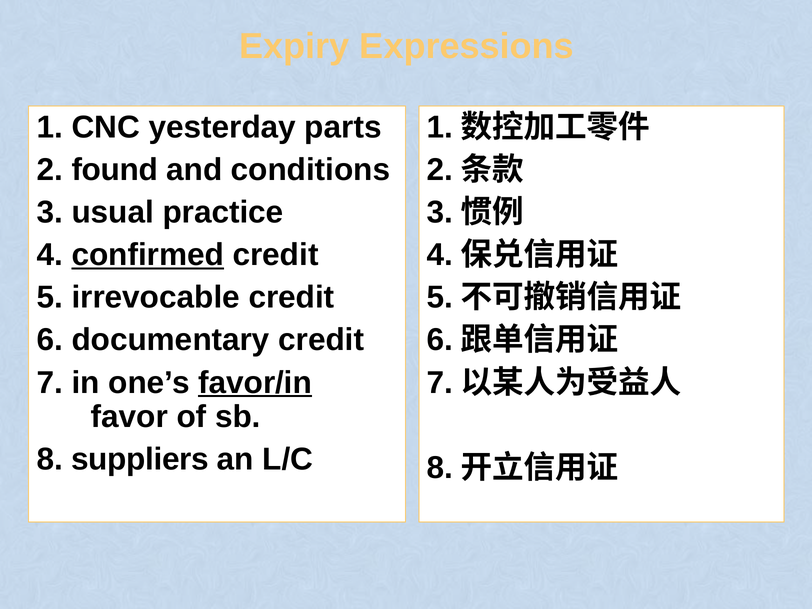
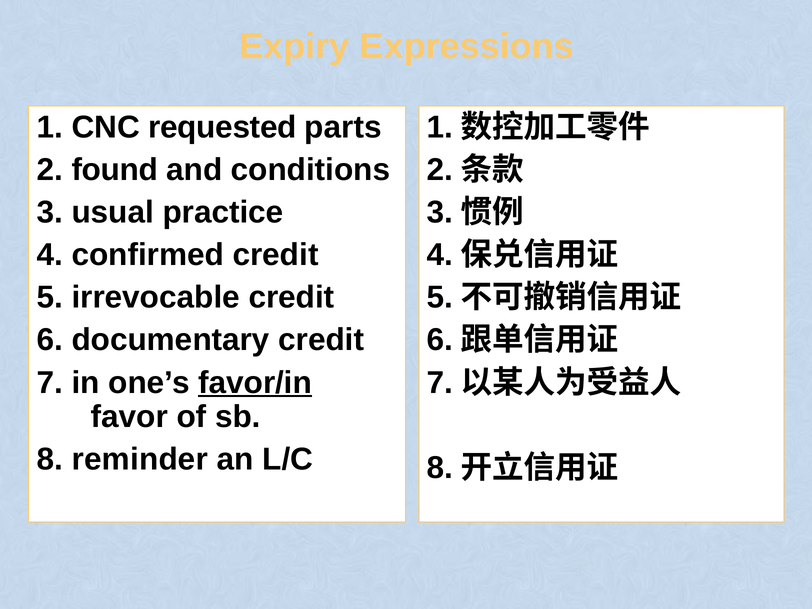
yesterday: yesterday -> requested
confirmed underline: present -> none
suppliers: suppliers -> reminder
